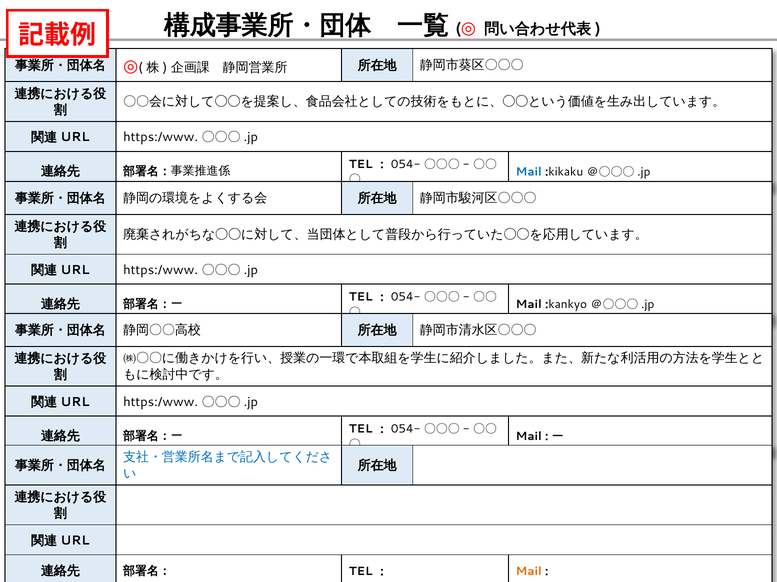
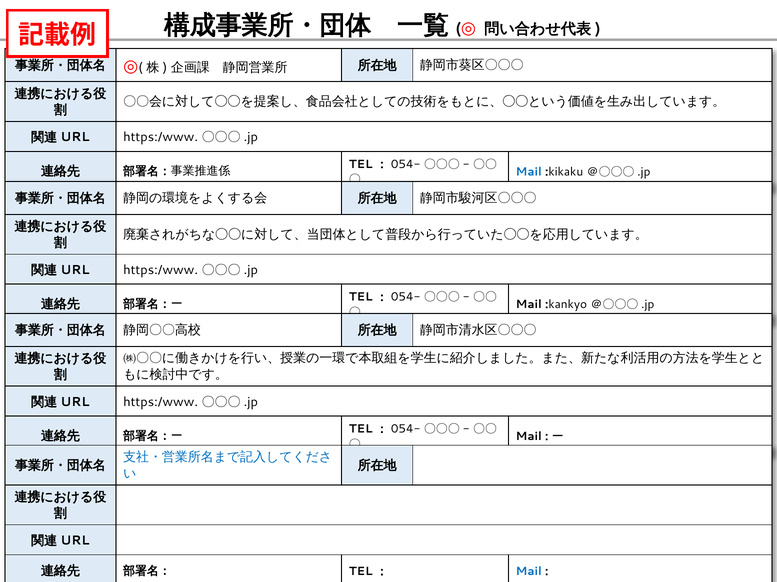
Mail at (529, 572) colour: orange -> blue
